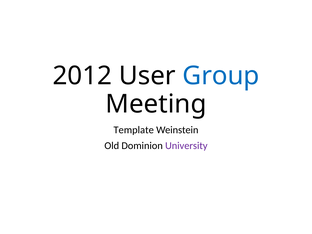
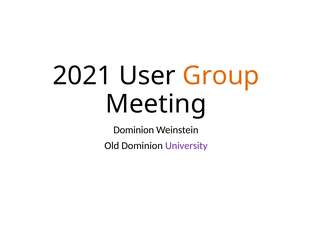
2012: 2012 -> 2021
Group colour: blue -> orange
Template at (134, 130): Template -> Dominion
